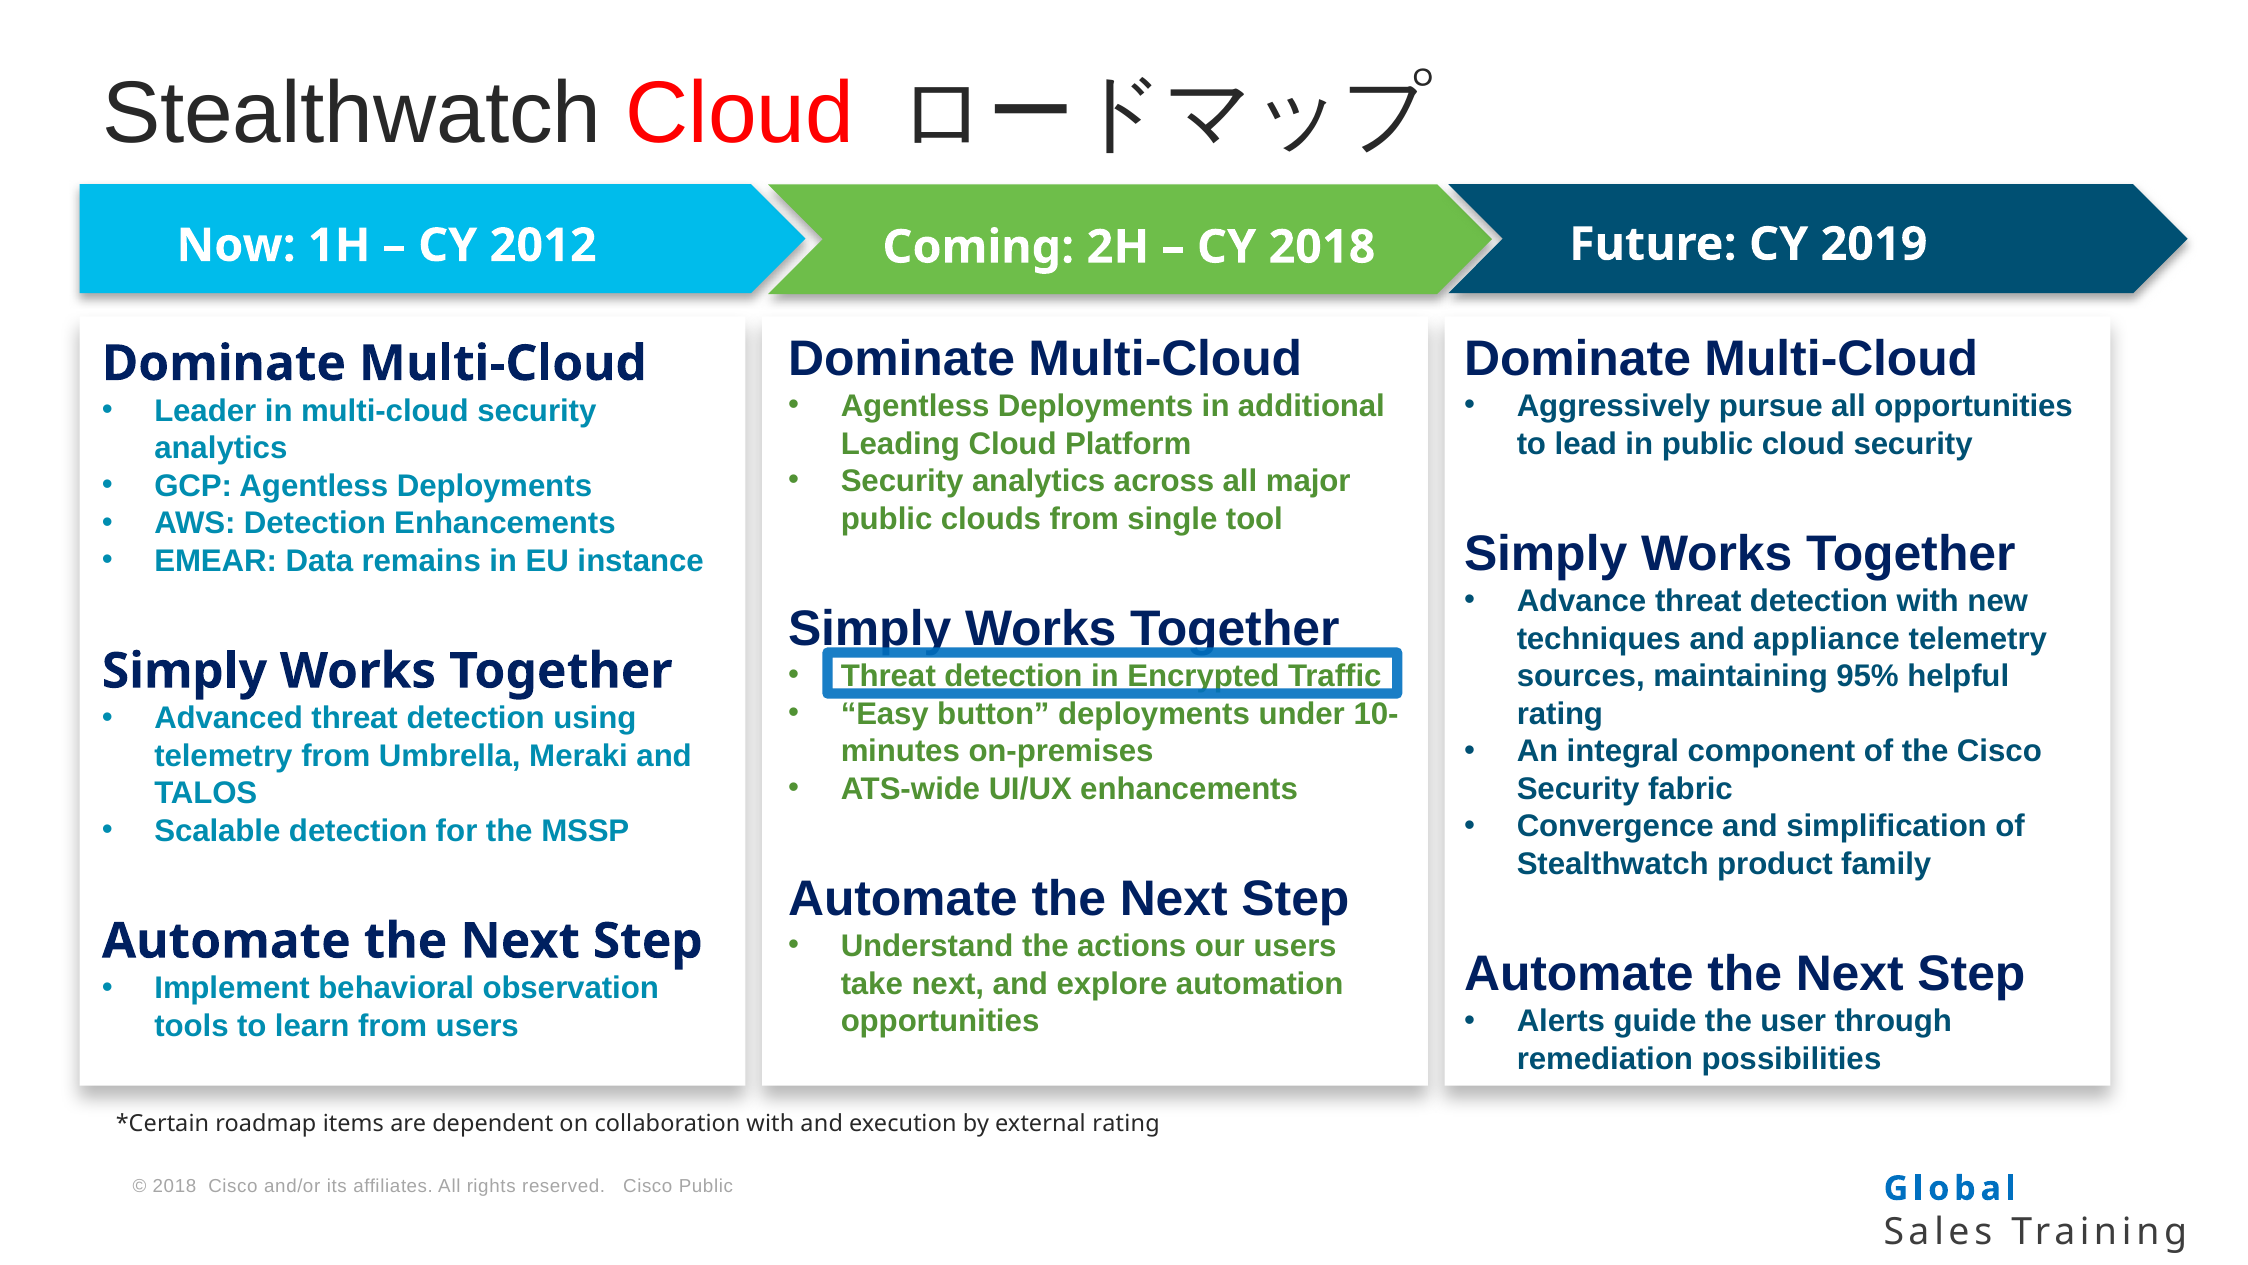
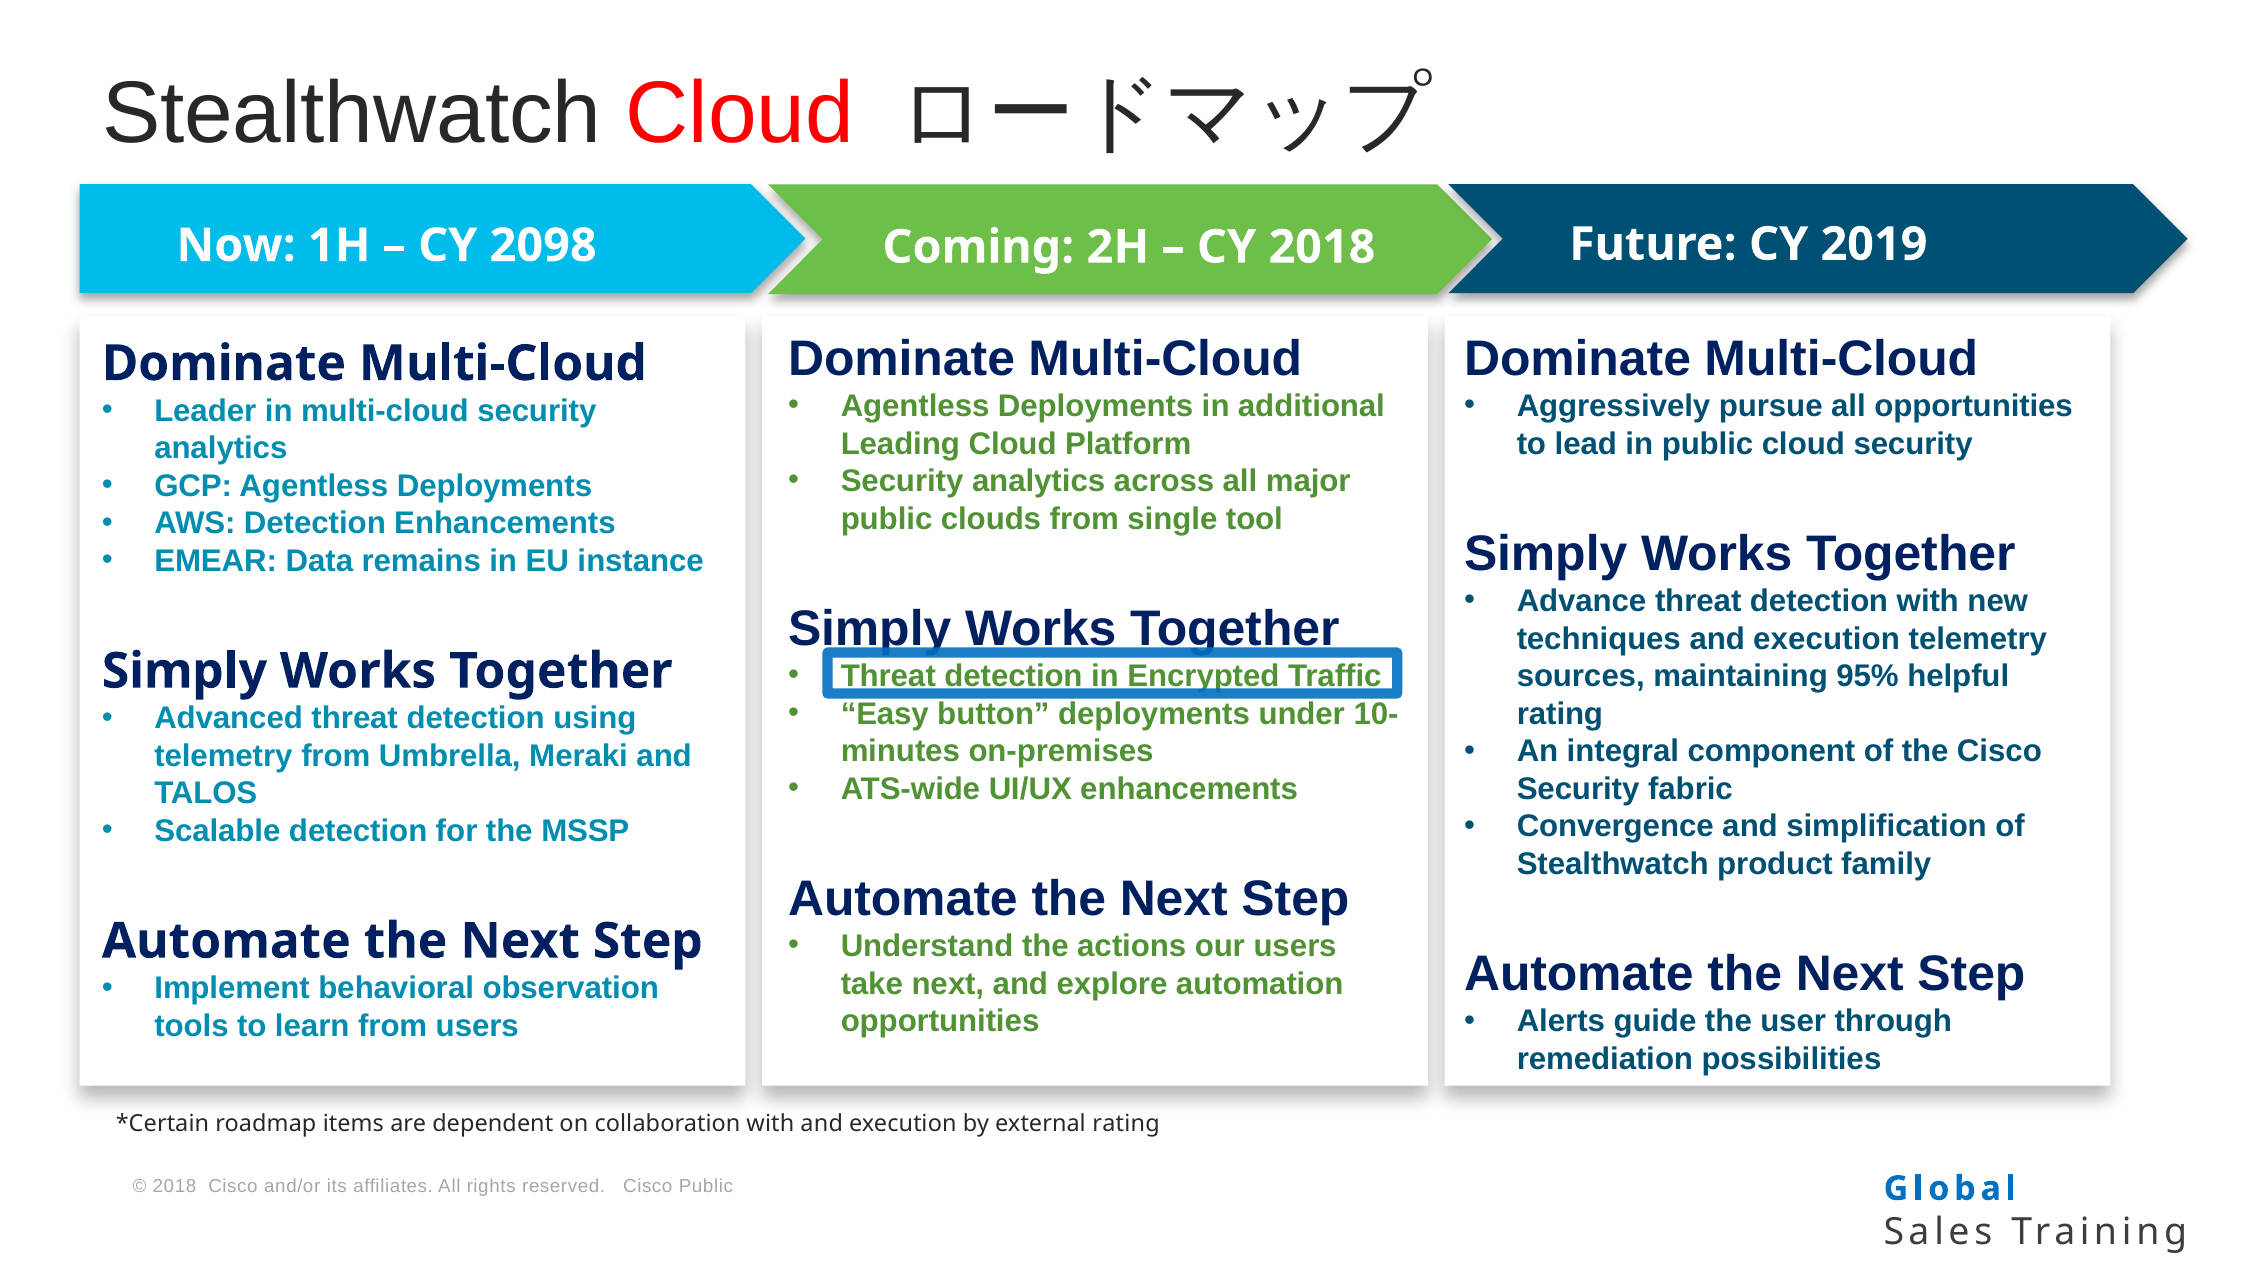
2012: 2012 -> 2098
techniques and appliance: appliance -> execution
